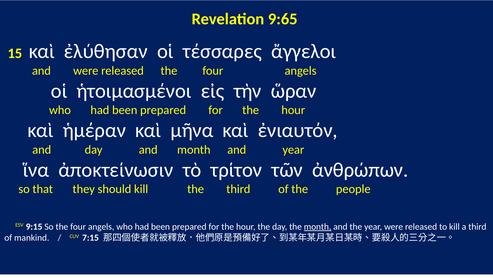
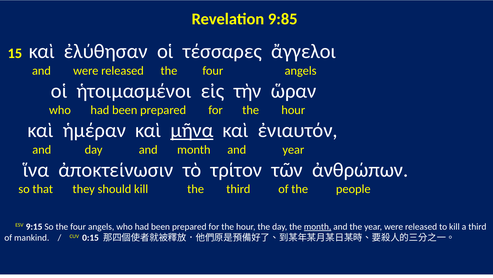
9:65: 9:65 -> 9:85
μῆνα underline: none -> present
7:15: 7:15 -> 0:15
